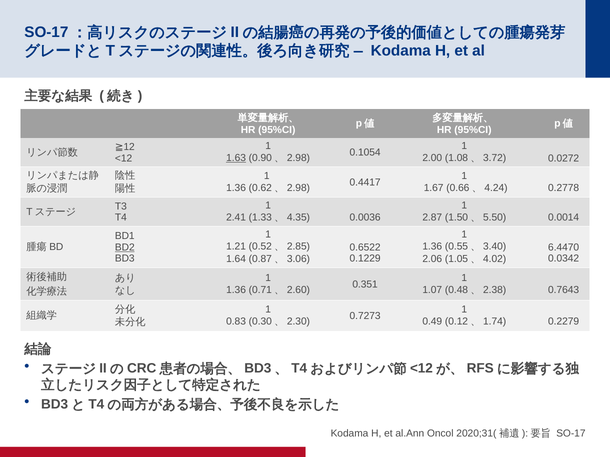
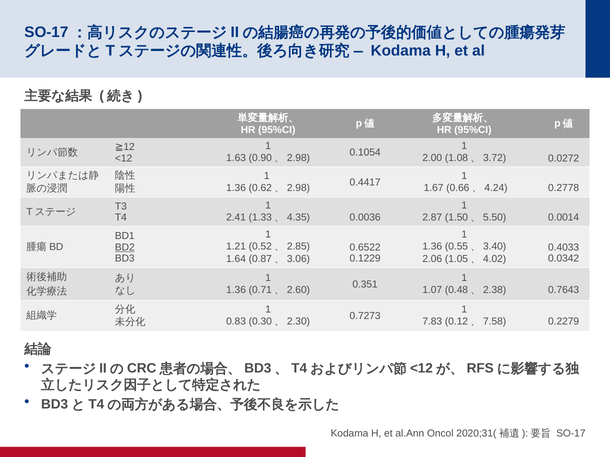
1.63 underline: present -> none
6.4470: 6.4470 -> 0.4033
0.49: 0.49 -> 7.83
1.74: 1.74 -> 7.58
